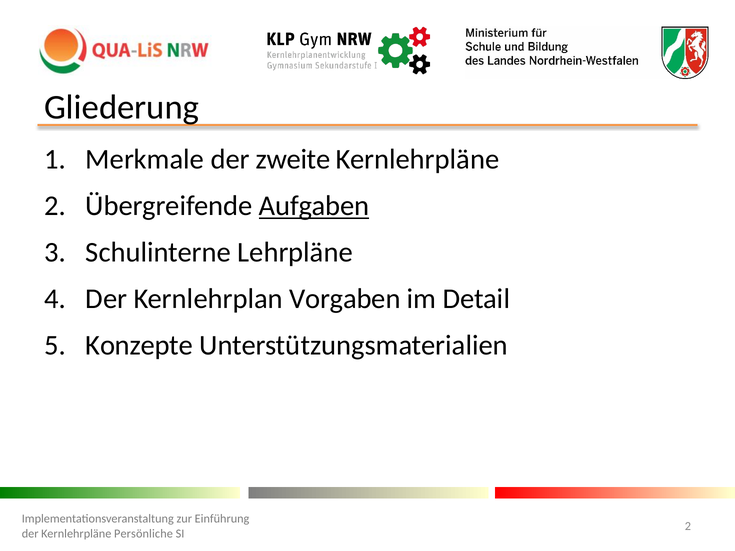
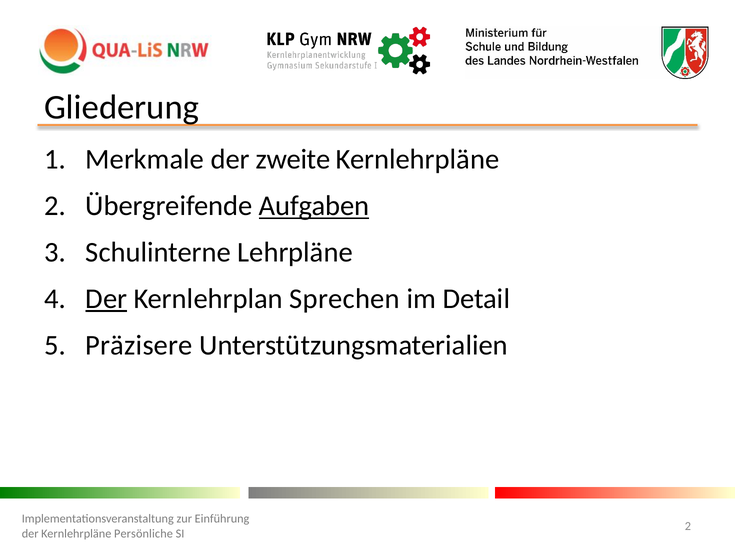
Der at (106, 299) underline: none -> present
Vorgaben: Vorgaben -> Sprechen
Konzepte: Konzepte -> Präzisere
